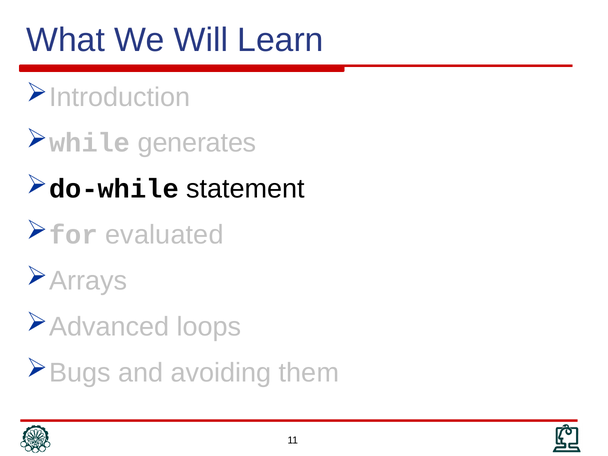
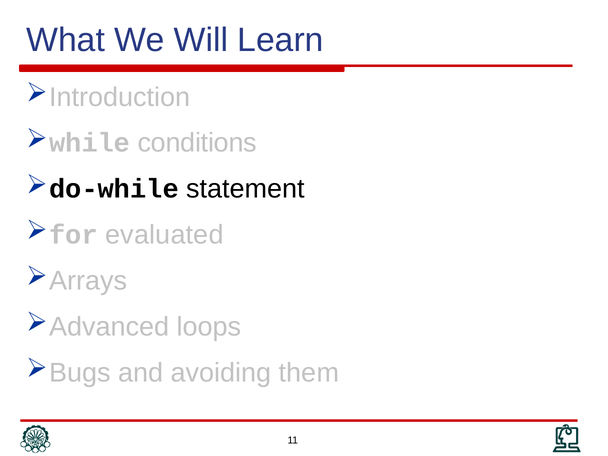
generates: generates -> conditions
